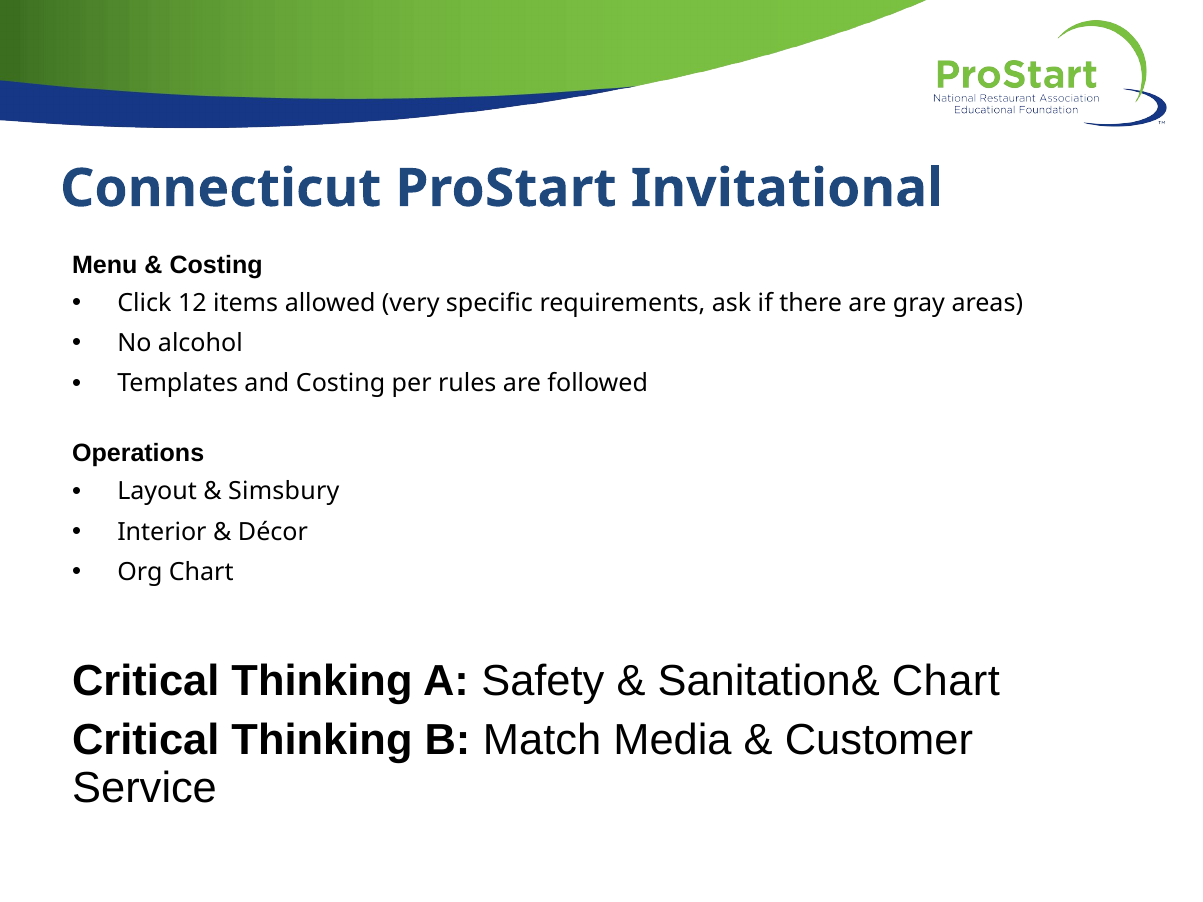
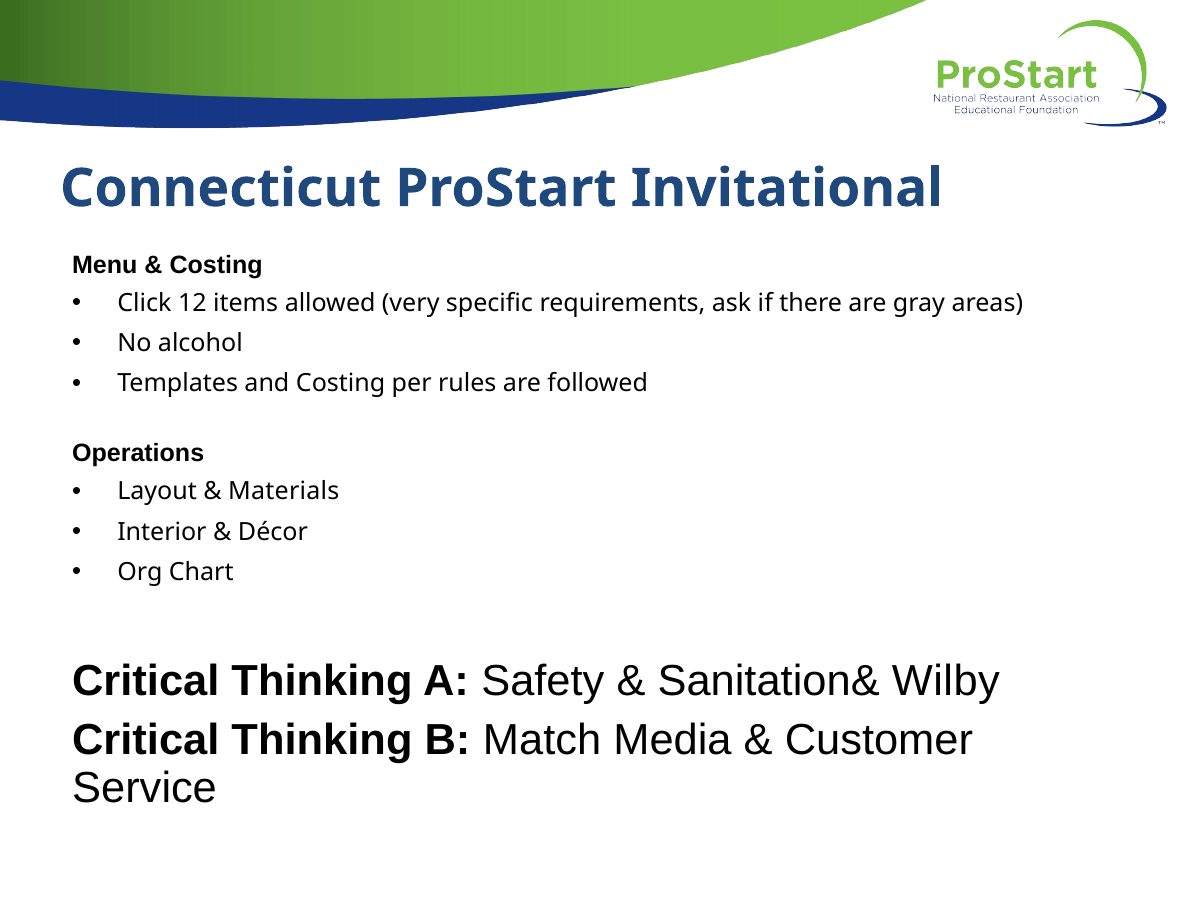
Simsbury: Simsbury -> Materials
Sanitation& Chart: Chart -> Wilby
